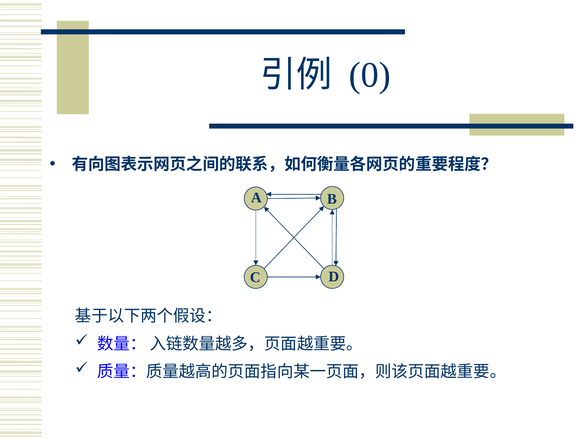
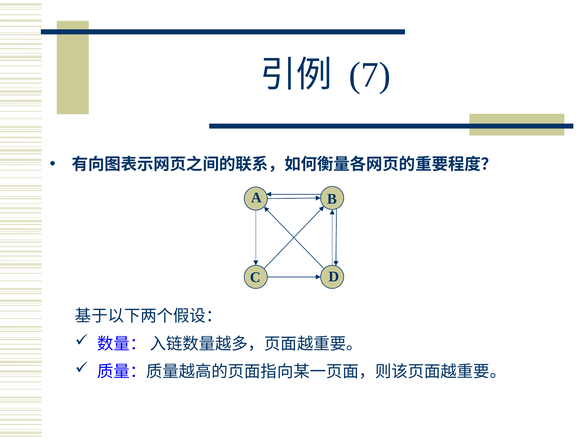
0: 0 -> 7
